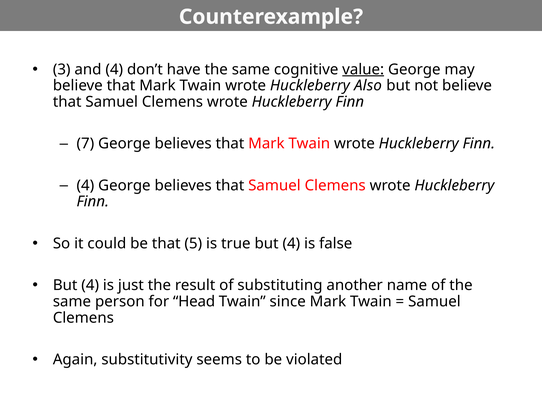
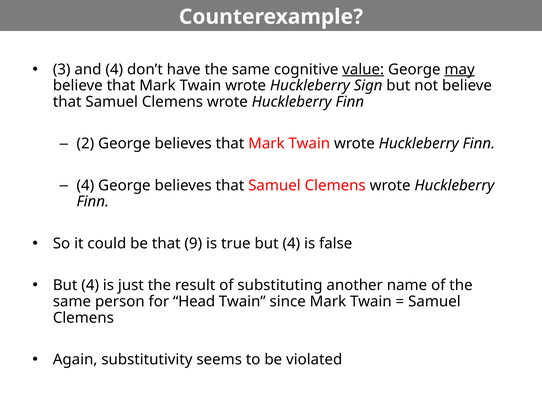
may underline: none -> present
Also: Also -> Sign
7: 7 -> 2
5: 5 -> 9
